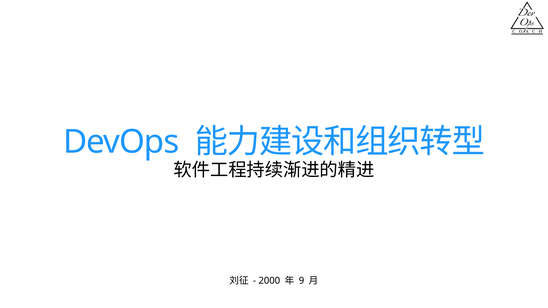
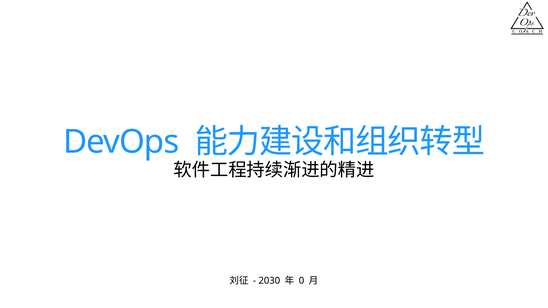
2000: 2000 -> 2030
9: 9 -> 0
